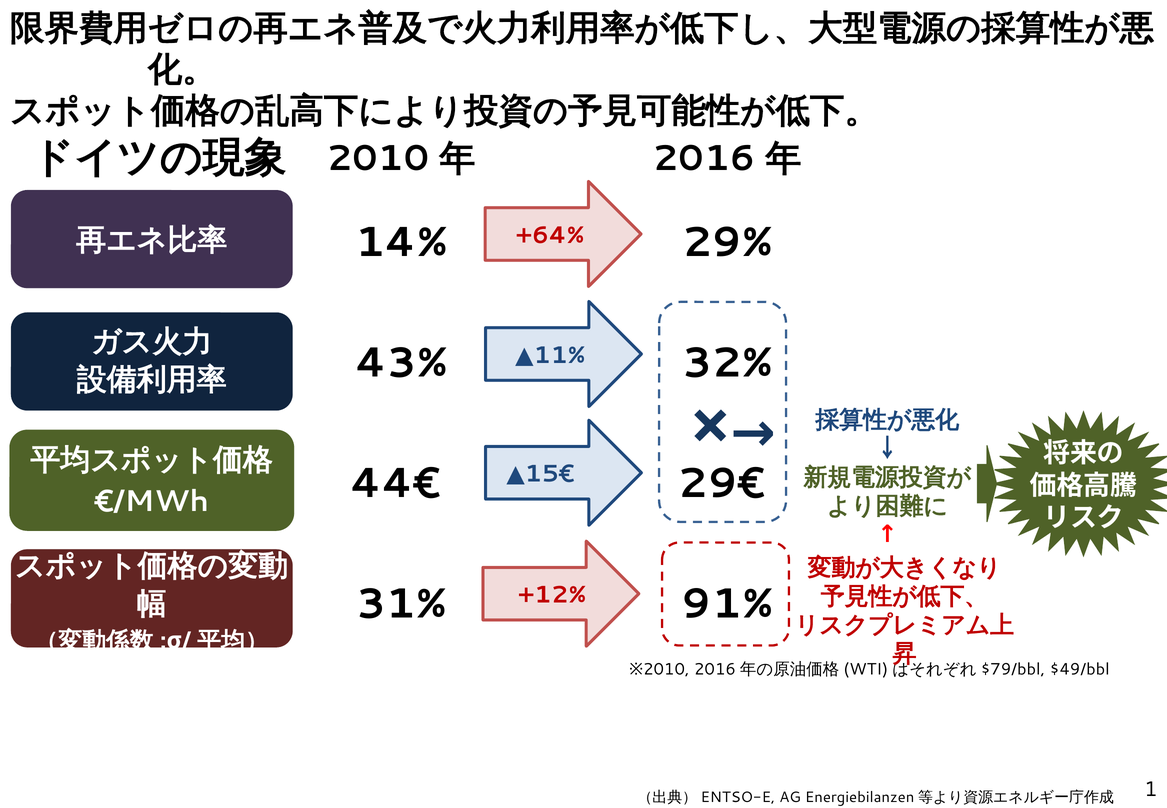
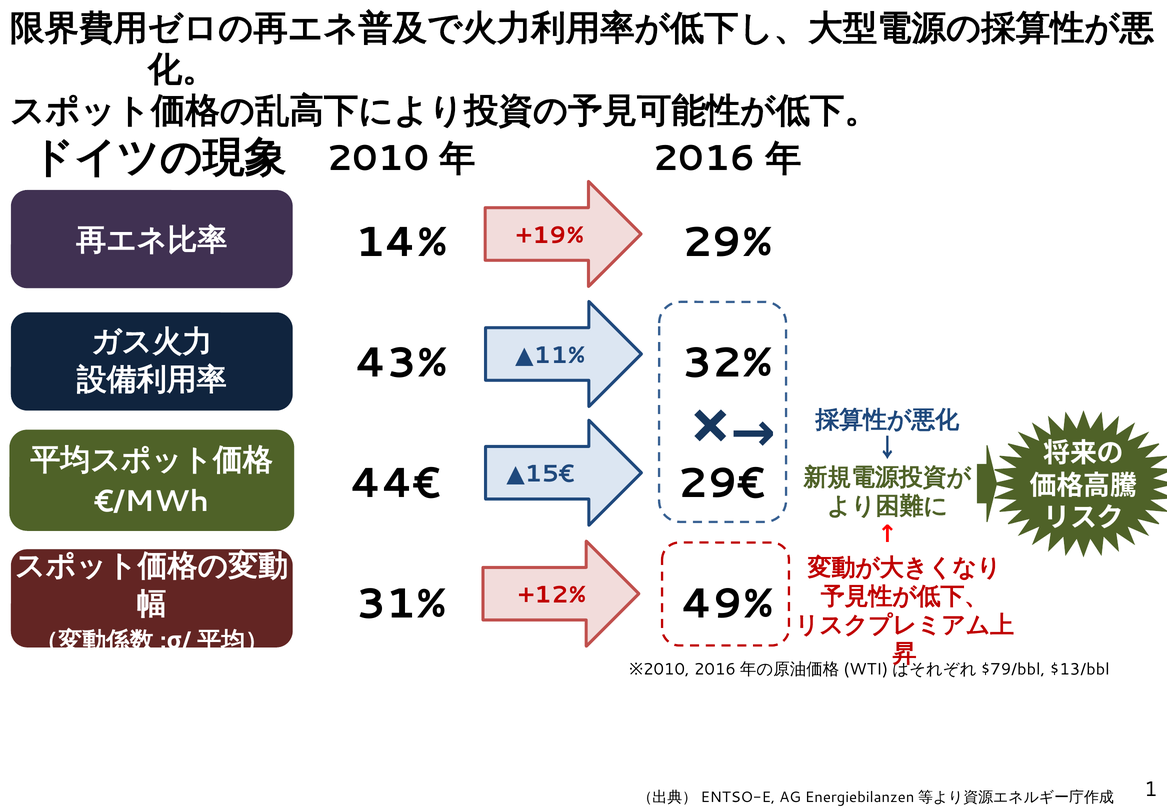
+64%: +64% -> +19%
91%: 91% -> 49%
$49/bbl: $49/bbl -> $13/bbl
